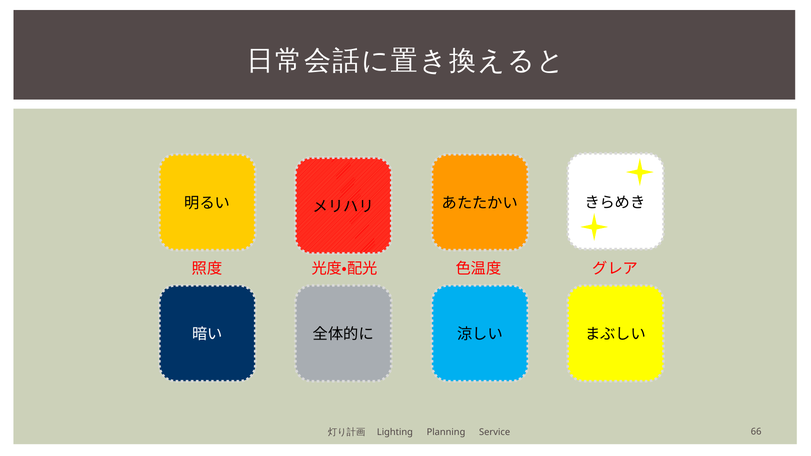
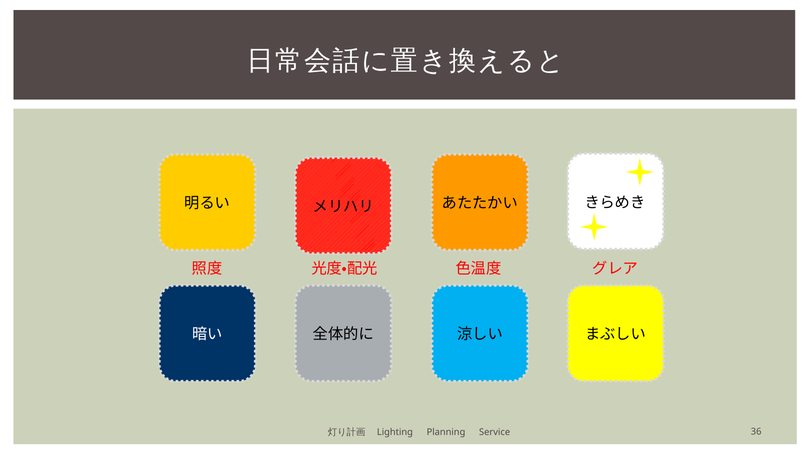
66: 66 -> 36
